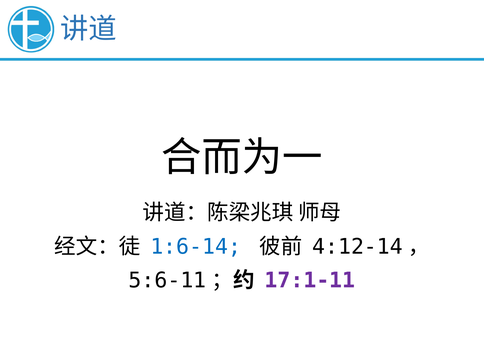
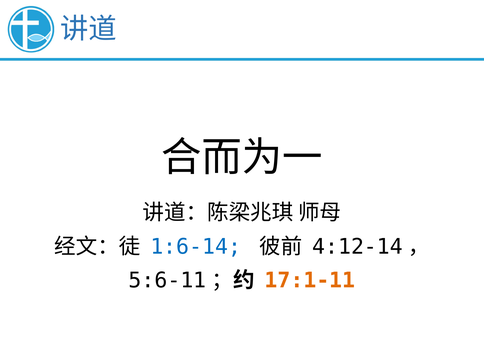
17:1-11 colour: purple -> orange
